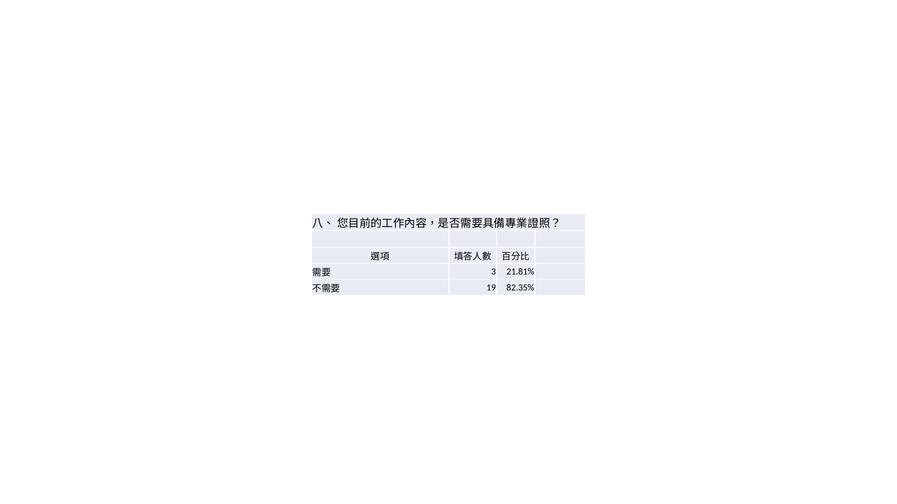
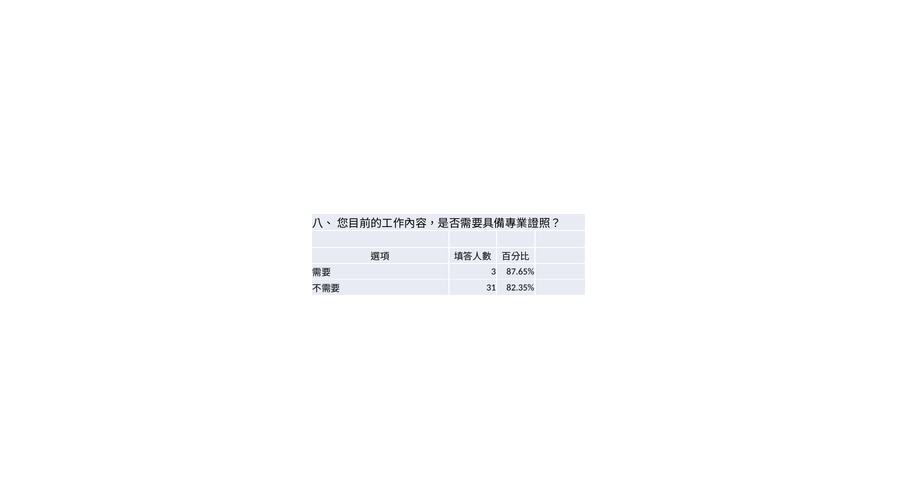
21.81%: 21.81% -> 87.65%
19: 19 -> 31
